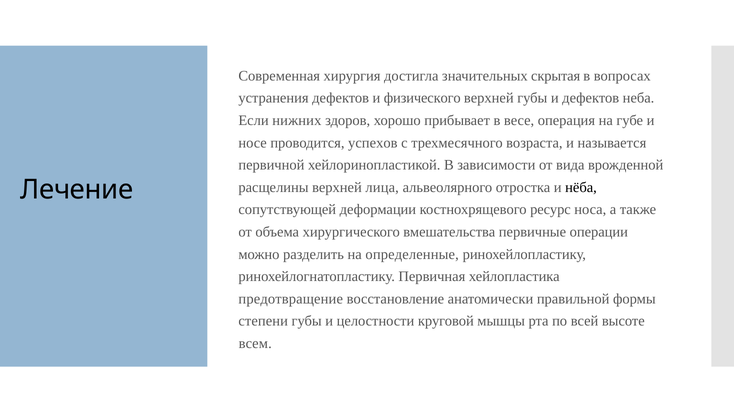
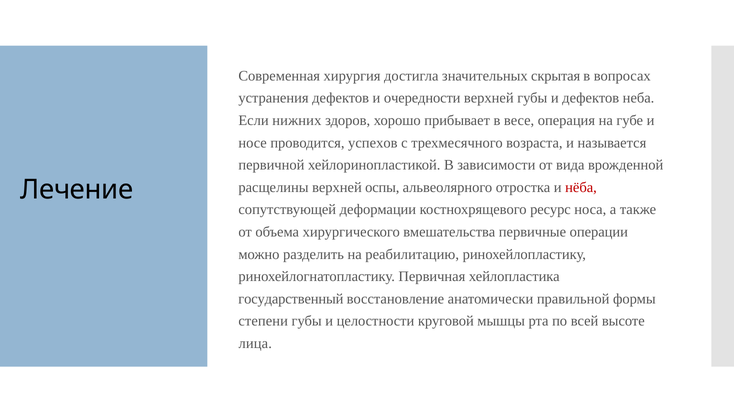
физического: физического -> очередности
лица: лица -> оспы
нёба colour: black -> red
определенные: определенные -> реабилитацию
предотвращение: предотвращение -> государственный
всем: всем -> лица
